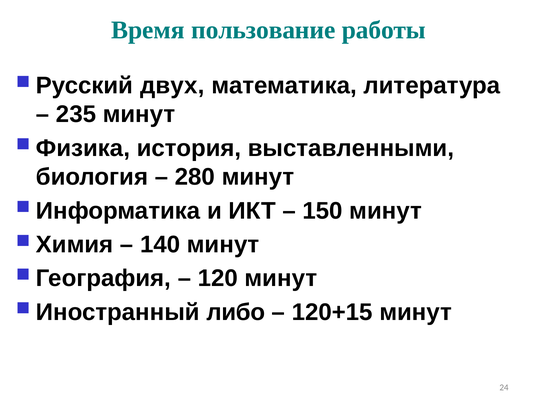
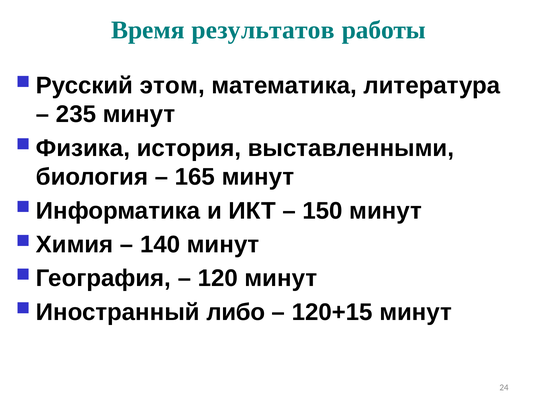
пользование: пользование -> результатов
двух: двух -> этом
280: 280 -> 165
